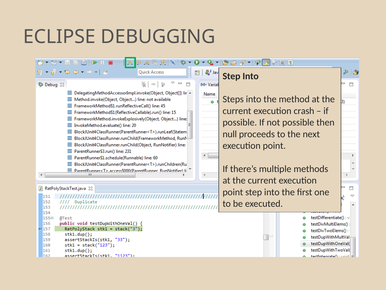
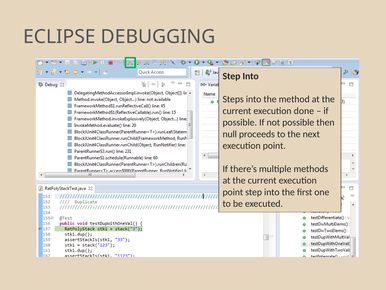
crash: crash -> done
